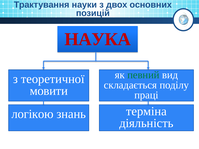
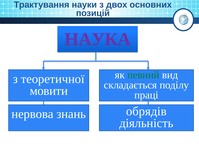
НАУКА colour: red -> purple
логікою: логікою -> нервова
терміна: терміна -> обрядів
